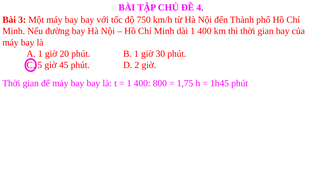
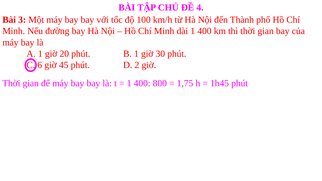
750: 750 -> 100
5: 5 -> 6
